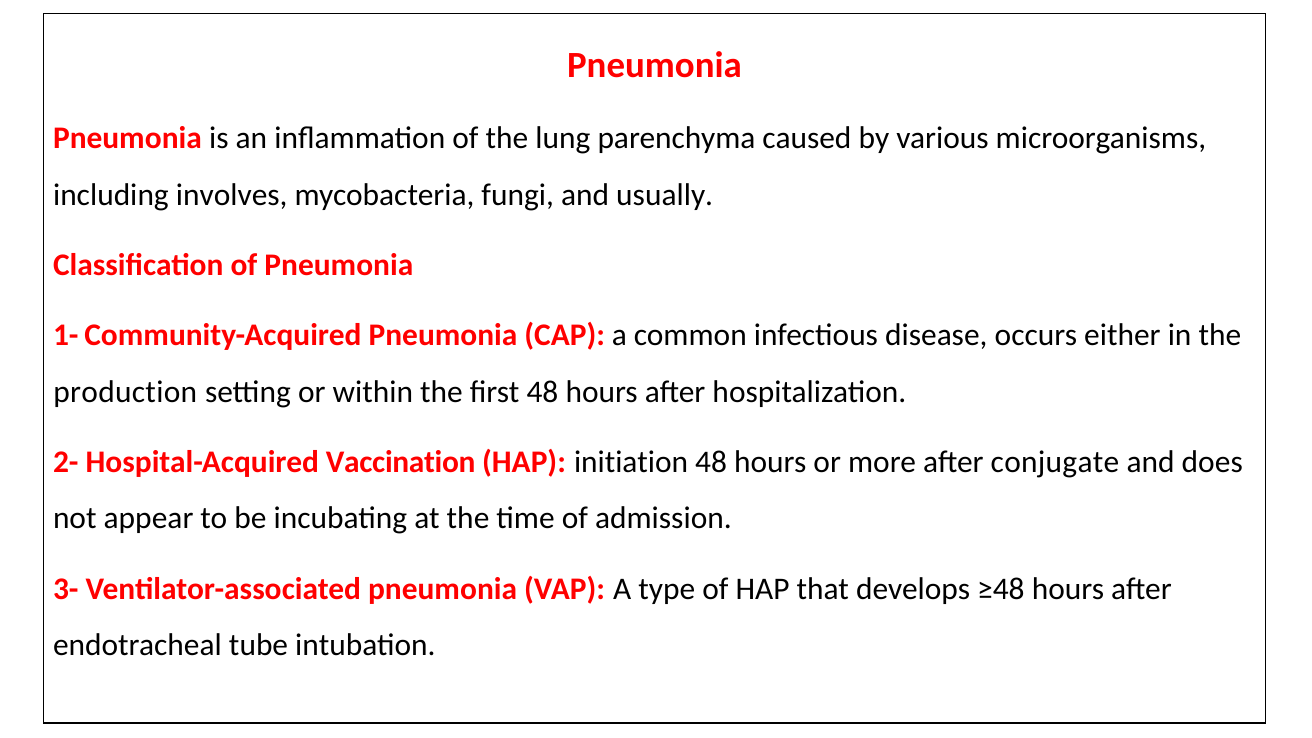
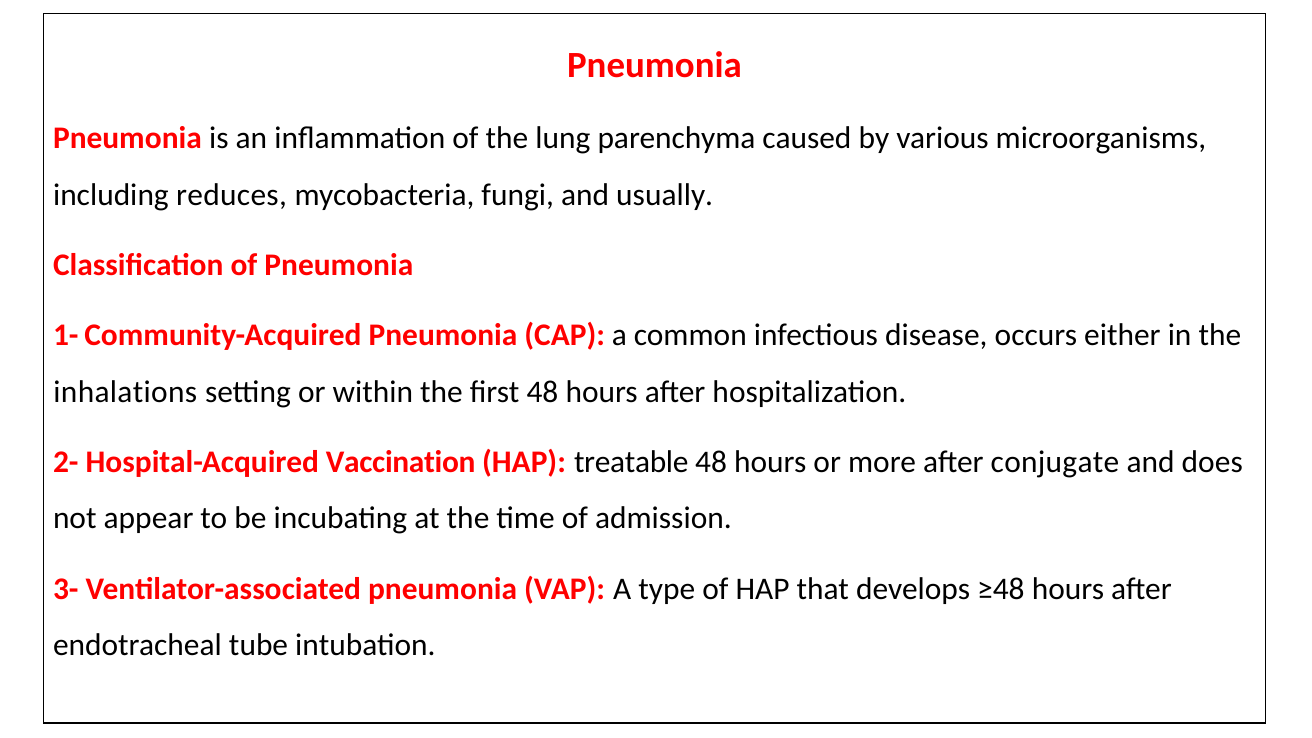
involves: involves -> reduces
production: production -> inhalations
initiation: initiation -> treatable
